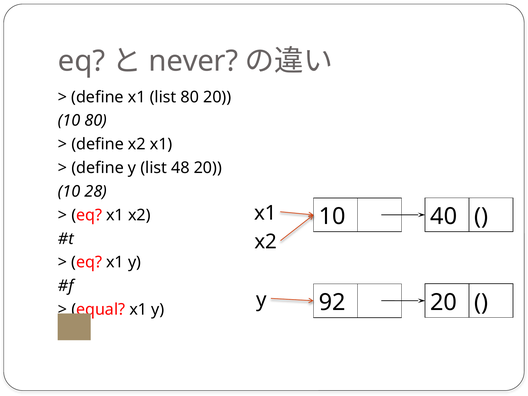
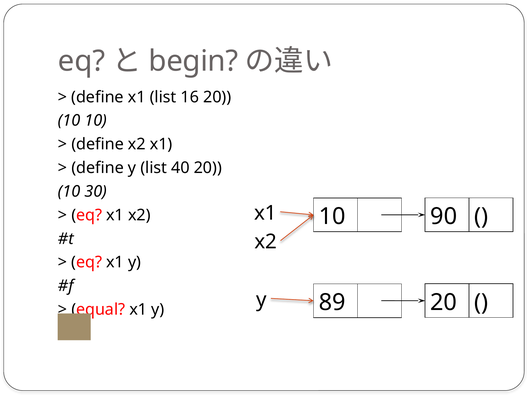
never: never -> begin
list 80: 80 -> 16
10 80: 80 -> 10
48: 48 -> 40
28: 28 -> 30
40: 40 -> 90
92: 92 -> 89
